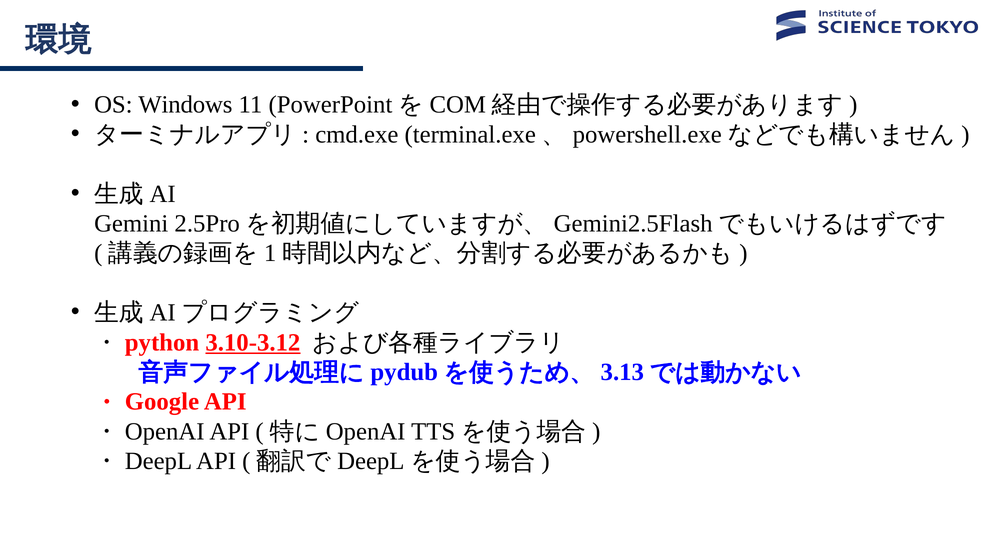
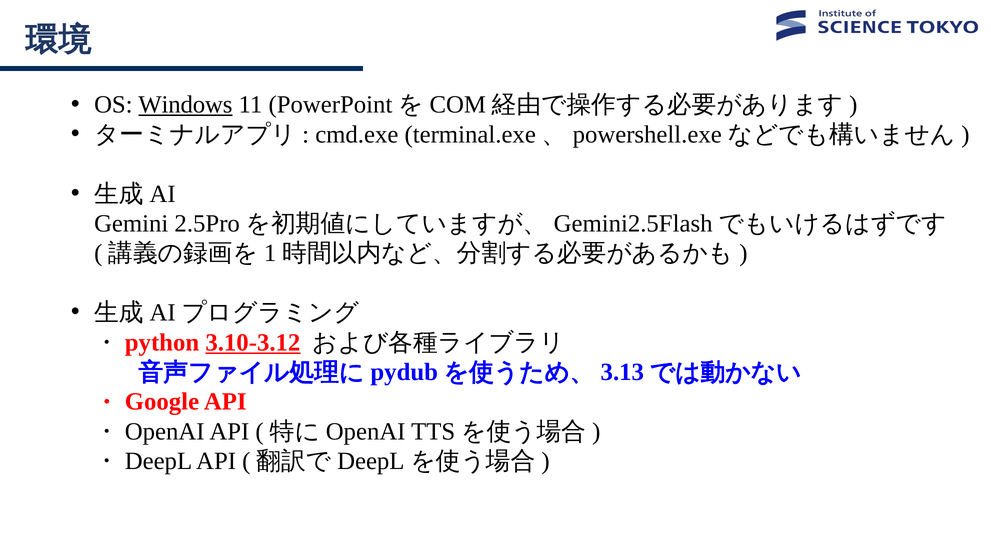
Windows underline: none -> present
